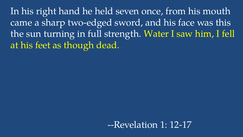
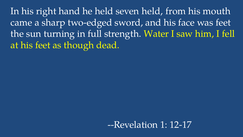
seven once: once -> held
was this: this -> feet
